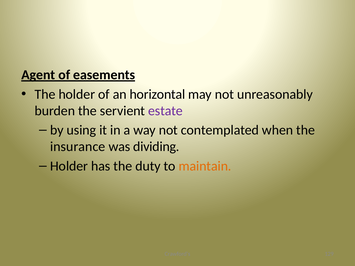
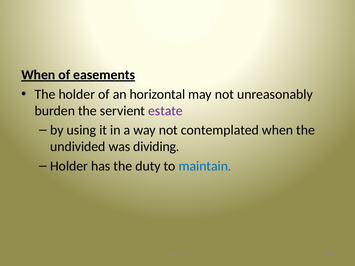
Agent at (38, 75): Agent -> When
insurance: insurance -> undivided
maintain colour: orange -> blue
